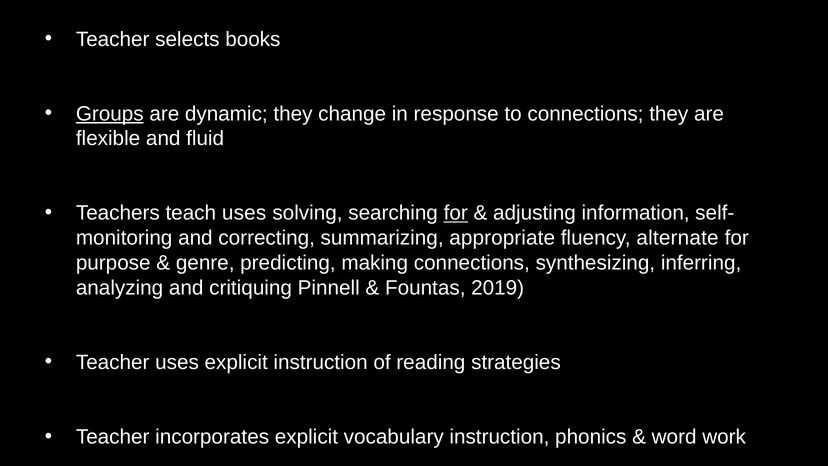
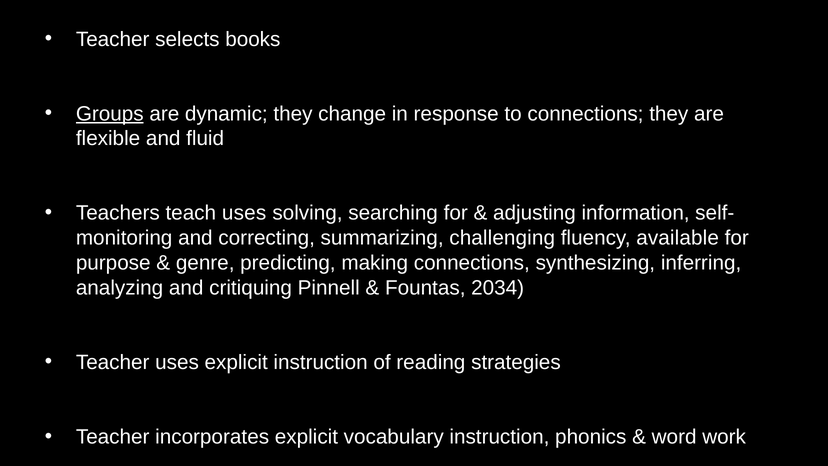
for at (456, 213) underline: present -> none
appropriate: appropriate -> challenging
alternate: alternate -> available
2019: 2019 -> 2034
